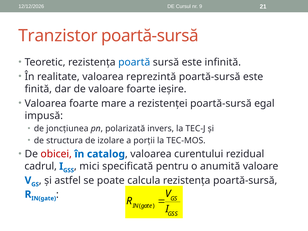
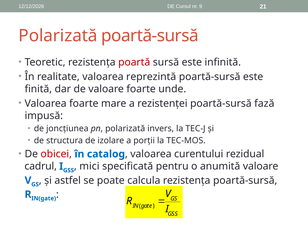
Tranzistor at (58, 36): Tranzistor -> Polarizată
poartă colour: blue -> red
ieșire: ieșire -> unde
egal: egal -> fază
